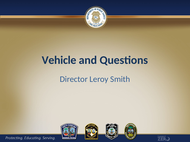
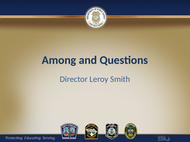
Vehicle: Vehicle -> Among
